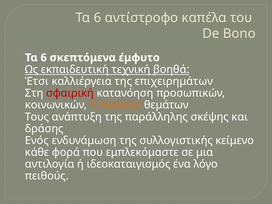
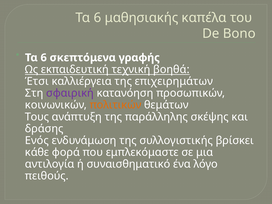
αντίστροφο: αντίστροφο -> μαθησιακής
έμφυτο: έμφυτο -> γραφής
σφαιρική colour: red -> purple
κείμενο: κείμενο -> βρίσκει
ιδεοκαταιγισμός: ιδεοκαταιγισμός -> συναισθηματικό
